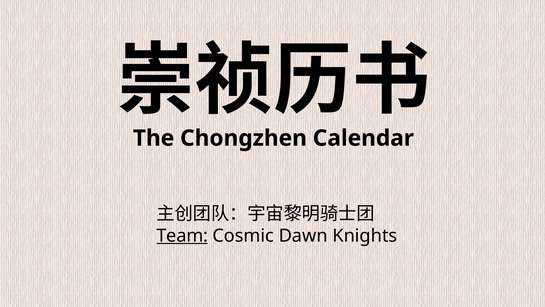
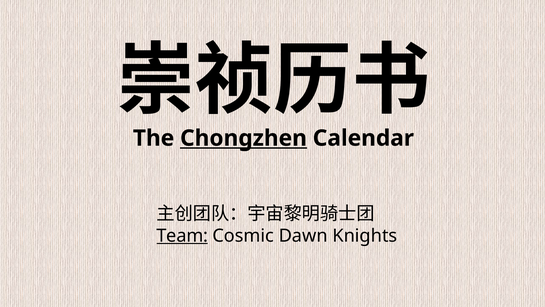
Chongzhen underline: none -> present
